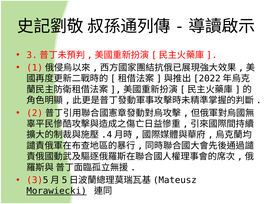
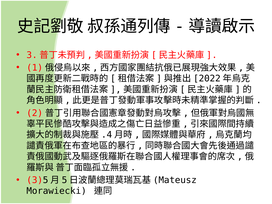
Morawiecki underline: present -> none
